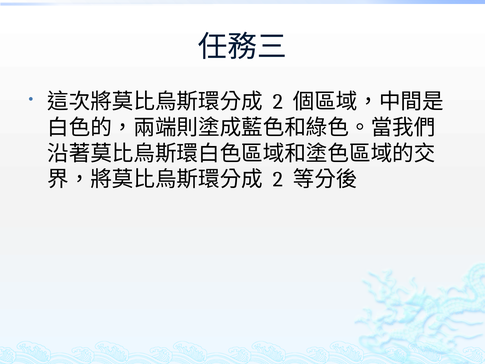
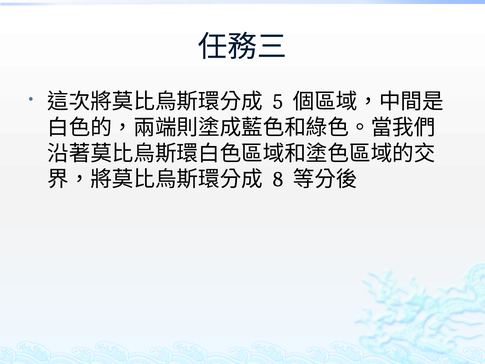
2 at (278, 102): 2 -> 5
2 at (278, 179): 2 -> 8
